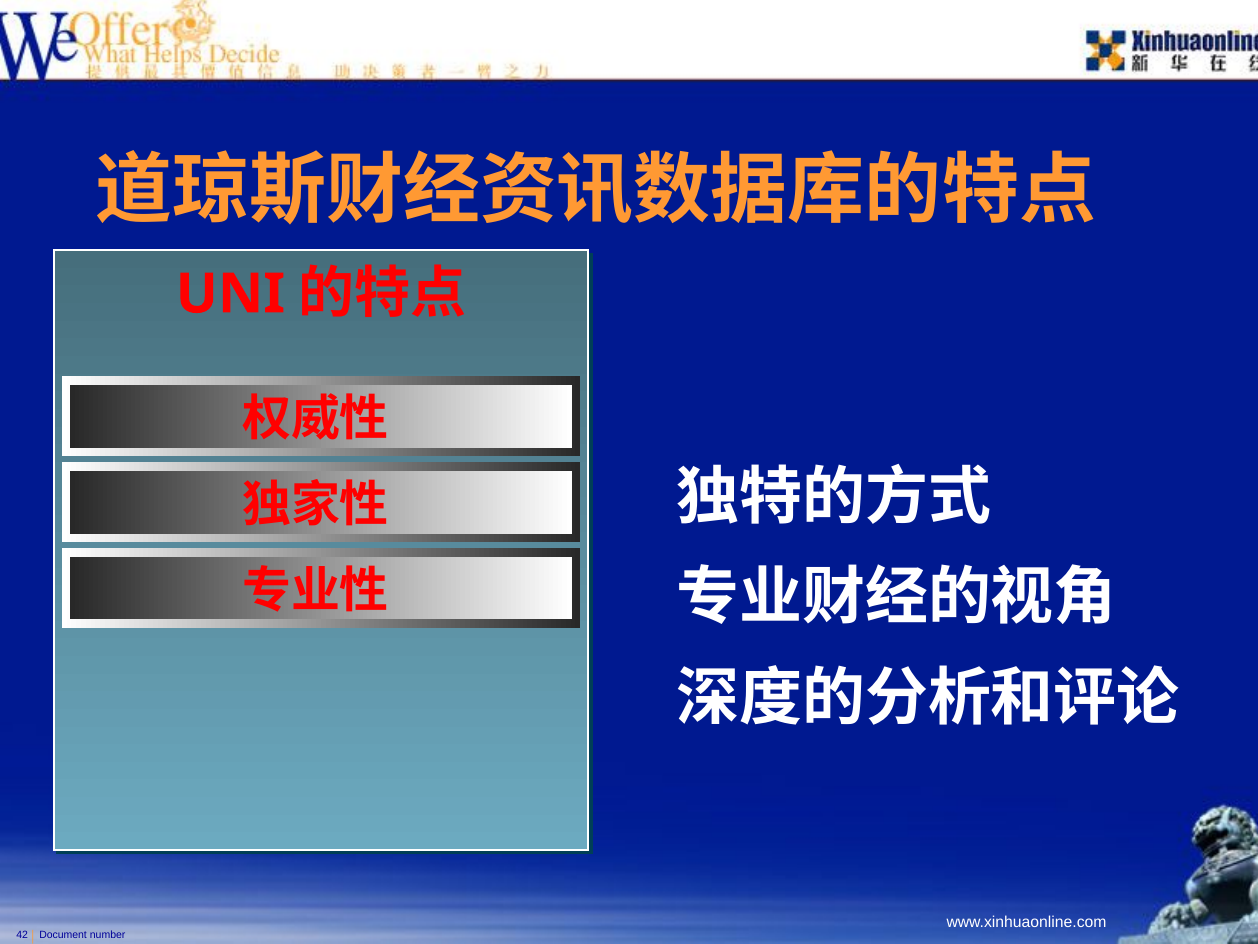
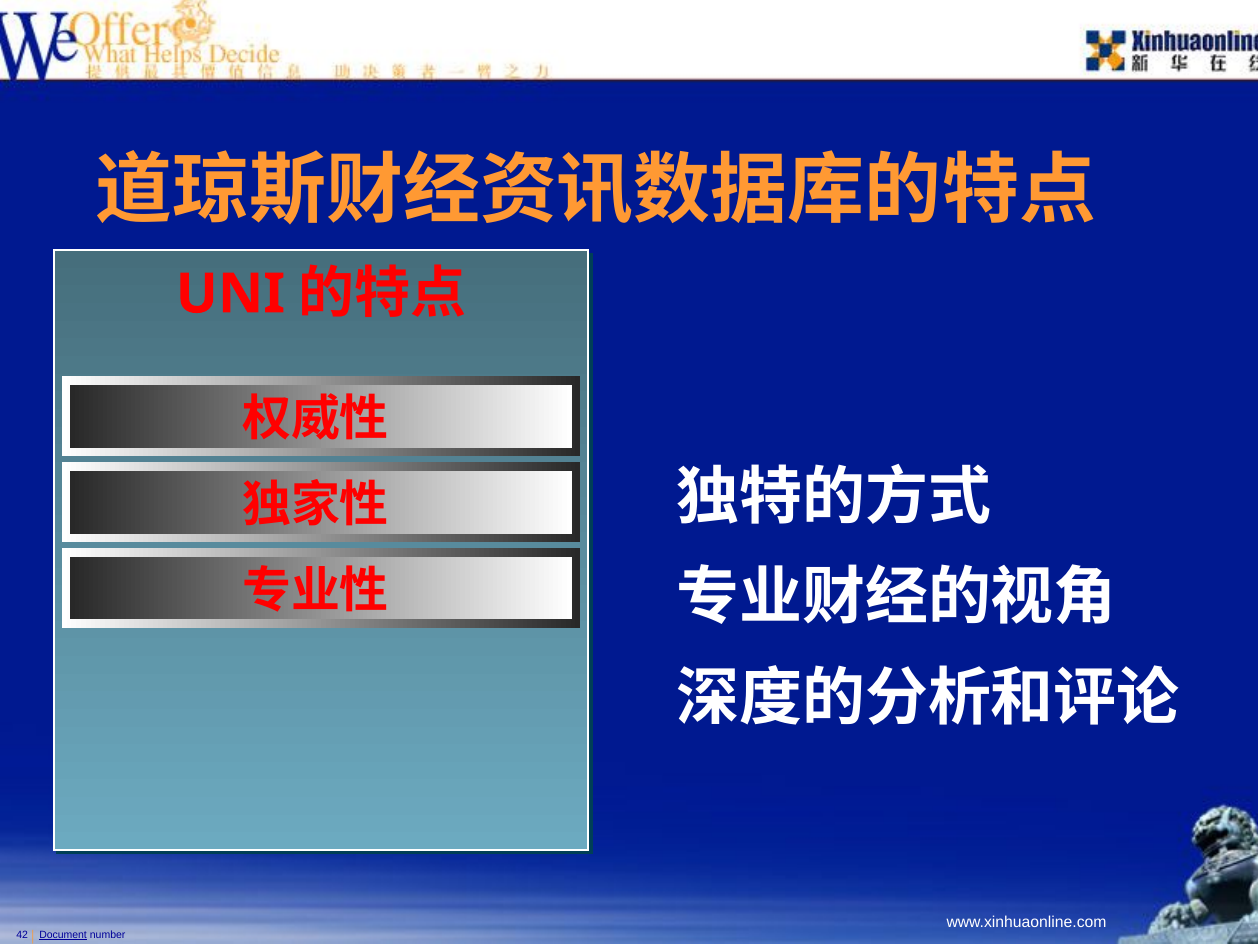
Document underline: none -> present
